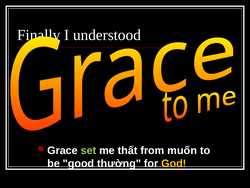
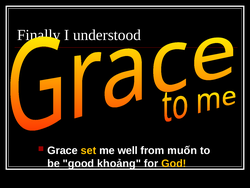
set colour: light green -> yellow
thất: thất -> well
thường: thường -> khoảng
